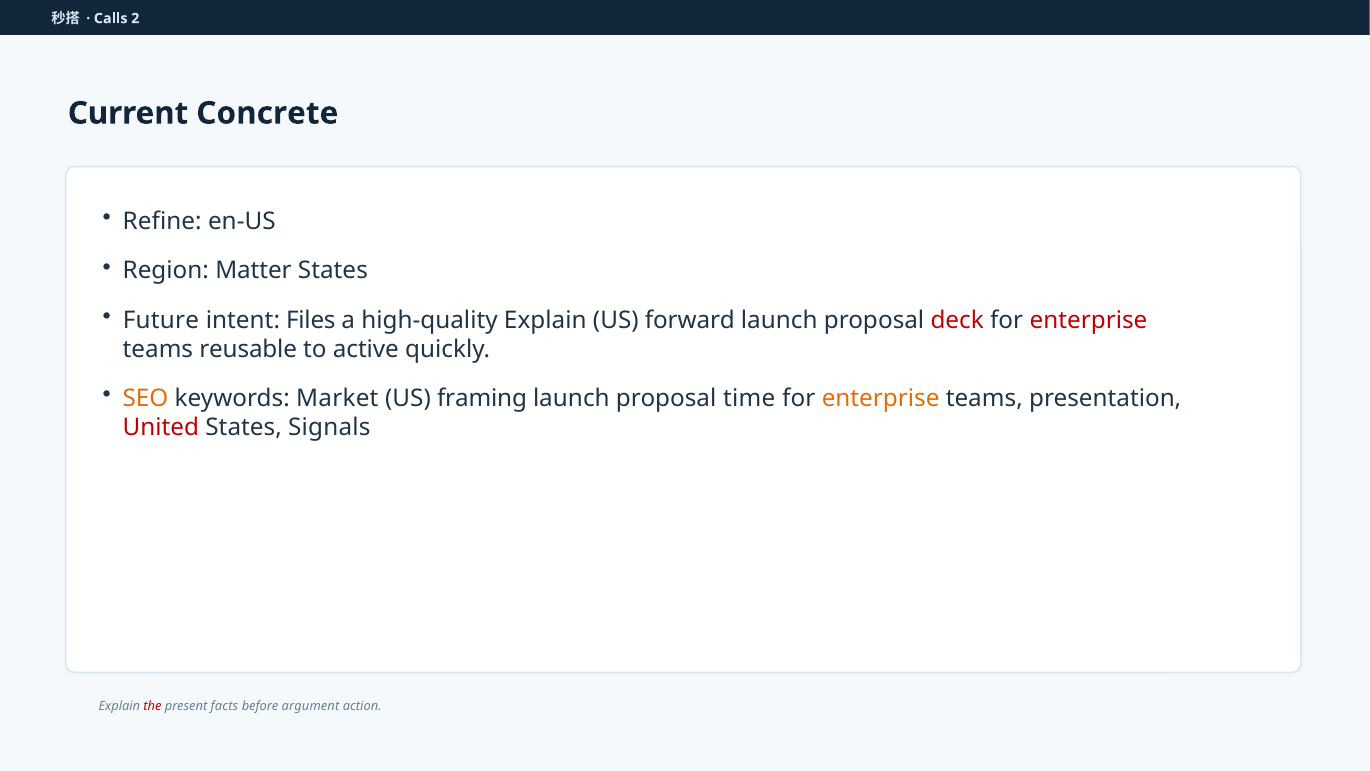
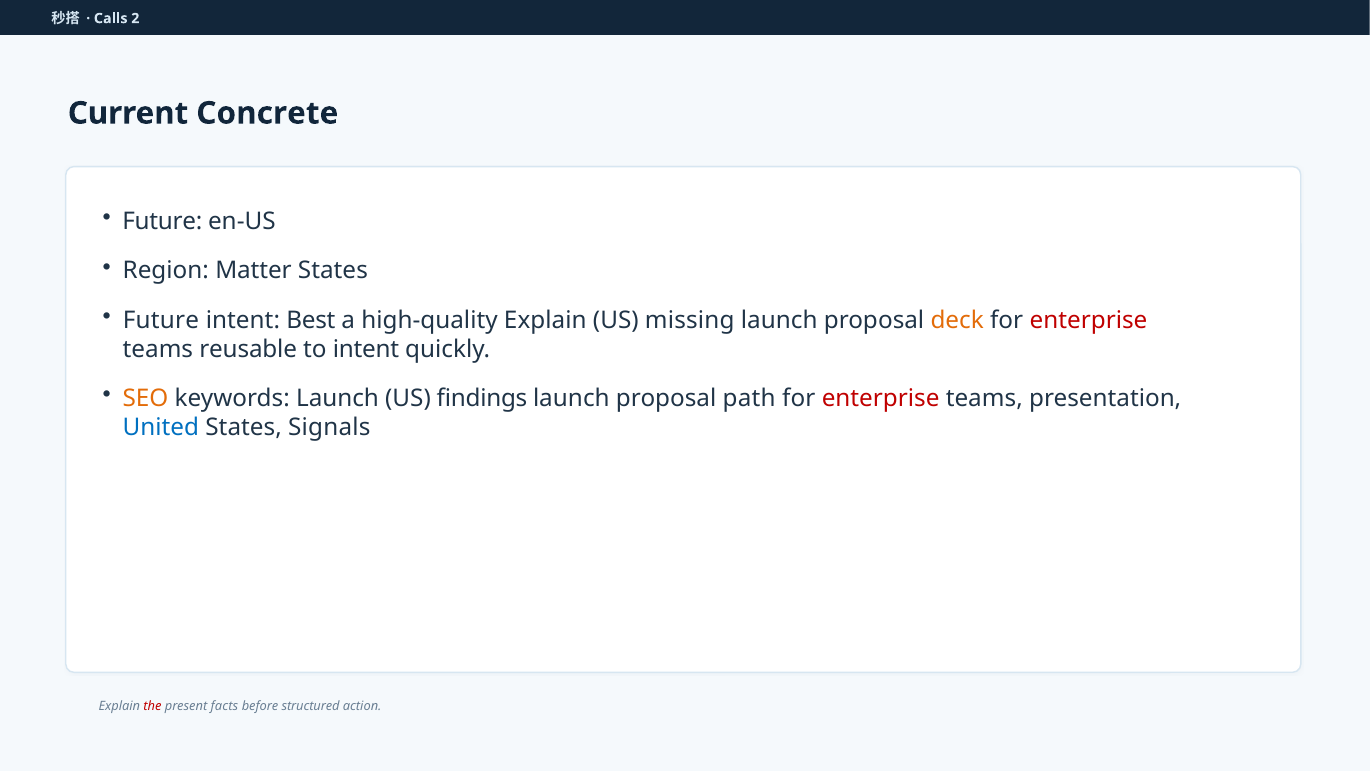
Refine at (162, 222): Refine -> Future
Files: Files -> Best
forward: forward -> missing
deck colour: red -> orange
to active: active -> intent
keywords Market: Market -> Launch
framing: framing -> findings
time: time -> path
enterprise at (881, 398) colour: orange -> red
United colour: red -> blue
argument: argument -> structured
